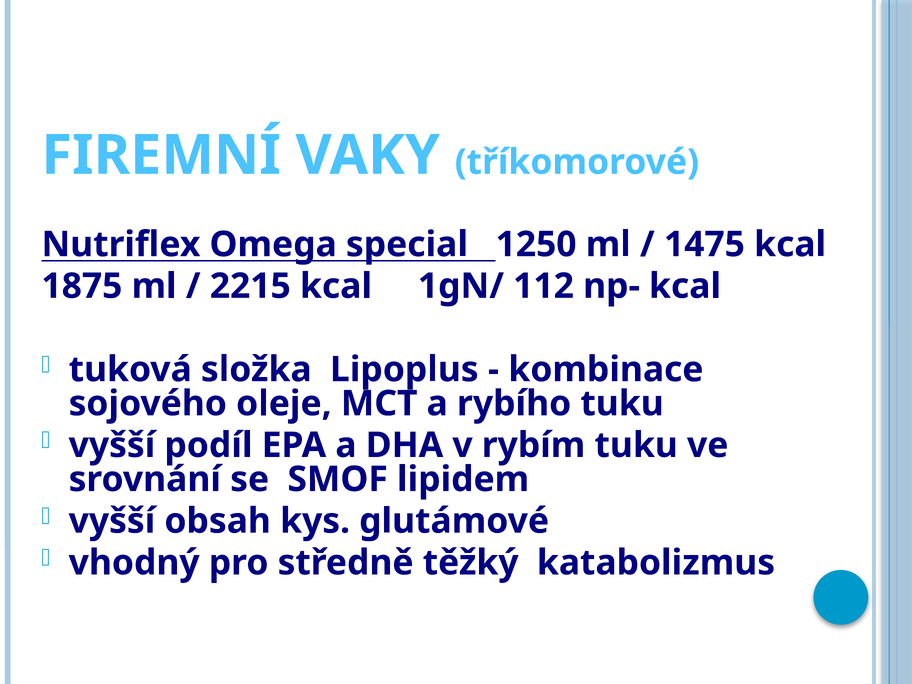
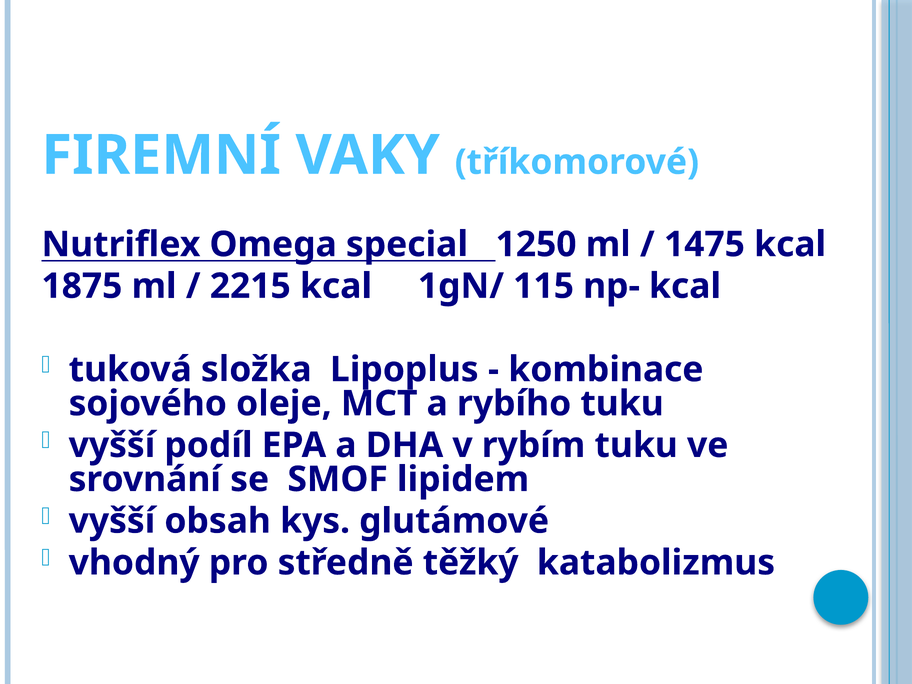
112: 112 -> 115
